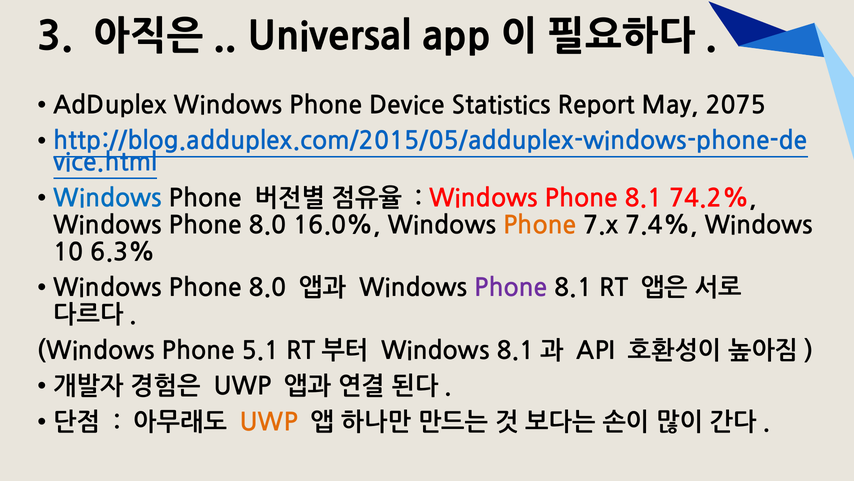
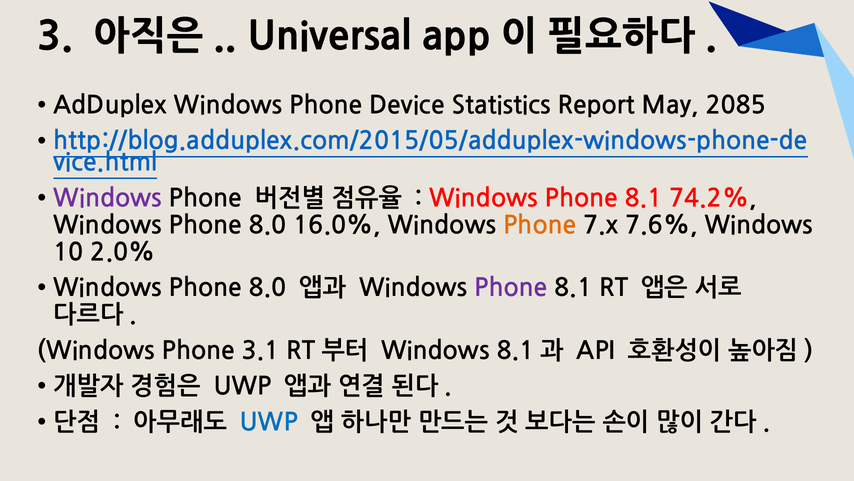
2075: 2075 -> 2085
Windows at (108, 198) colour: blue -> purple
7.4%: 7.4% -> 7.6%
6.3%: 6.3% -> 2.0%
5.1: 5.1 -> 3.1
UWP at (269, 422) colour: orange -> blue
